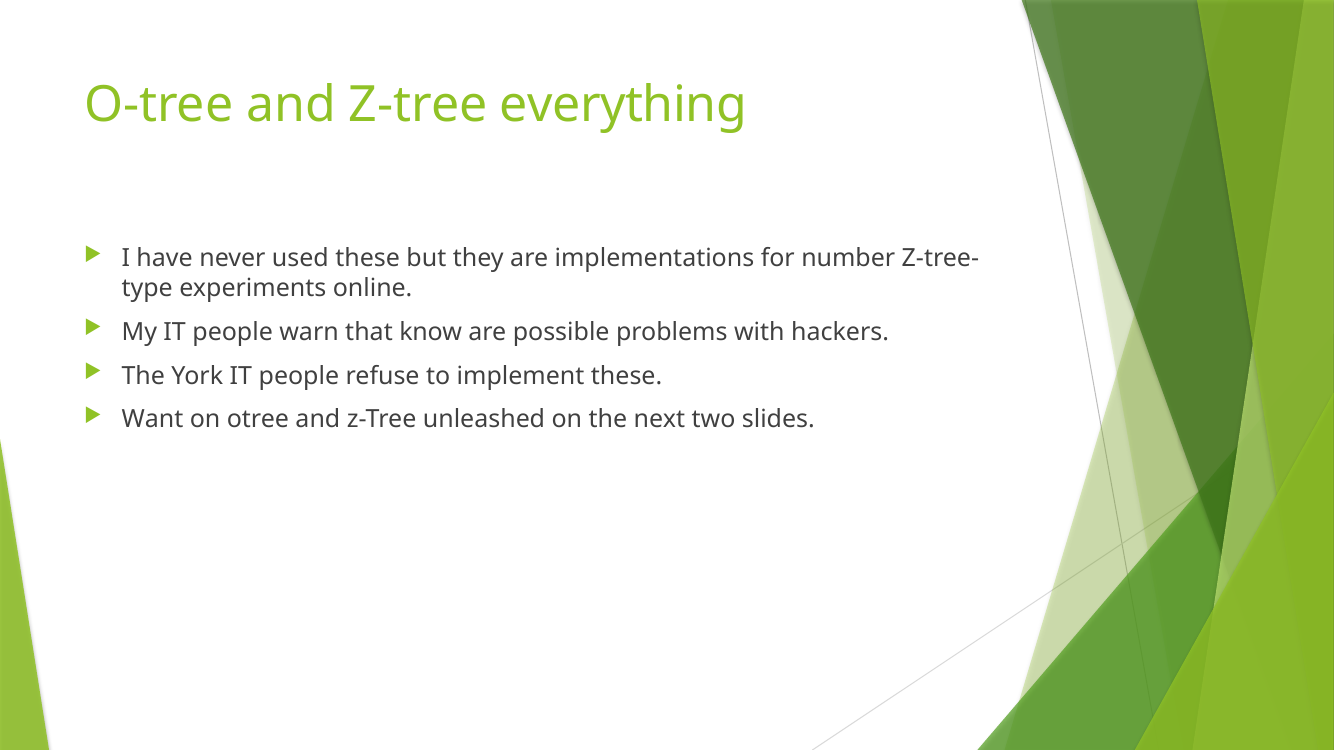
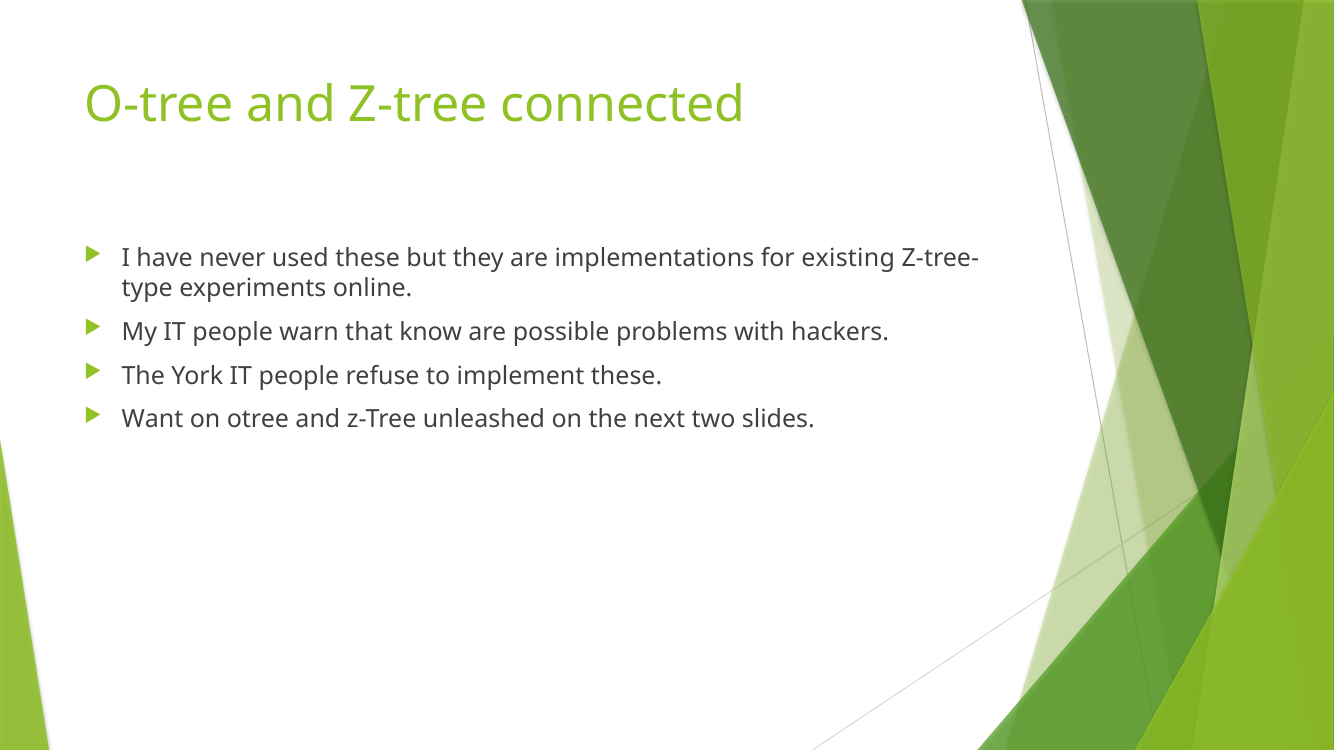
everything: everything -> connected
number: number -> existing
